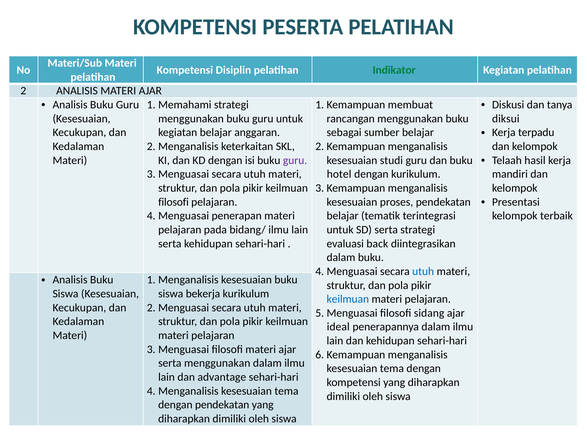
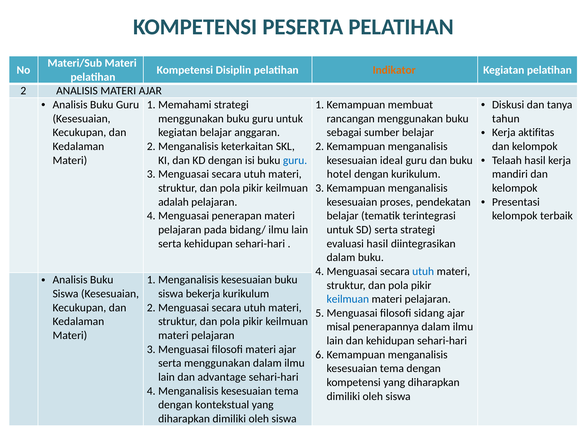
Indikator colour: green -> orange
diksui: diksui -> tahun
terpadu: terpadu -> aktifitas
guru at (295, 160) colour: purple -> blue
studi: studi -> ideal
filosofi at (173, 202): filosofi -> adalah
evaluasi back: back -> hasil
ideal: ideal -> misal
dengan pendekatan: pendekatan -> kontekstual
